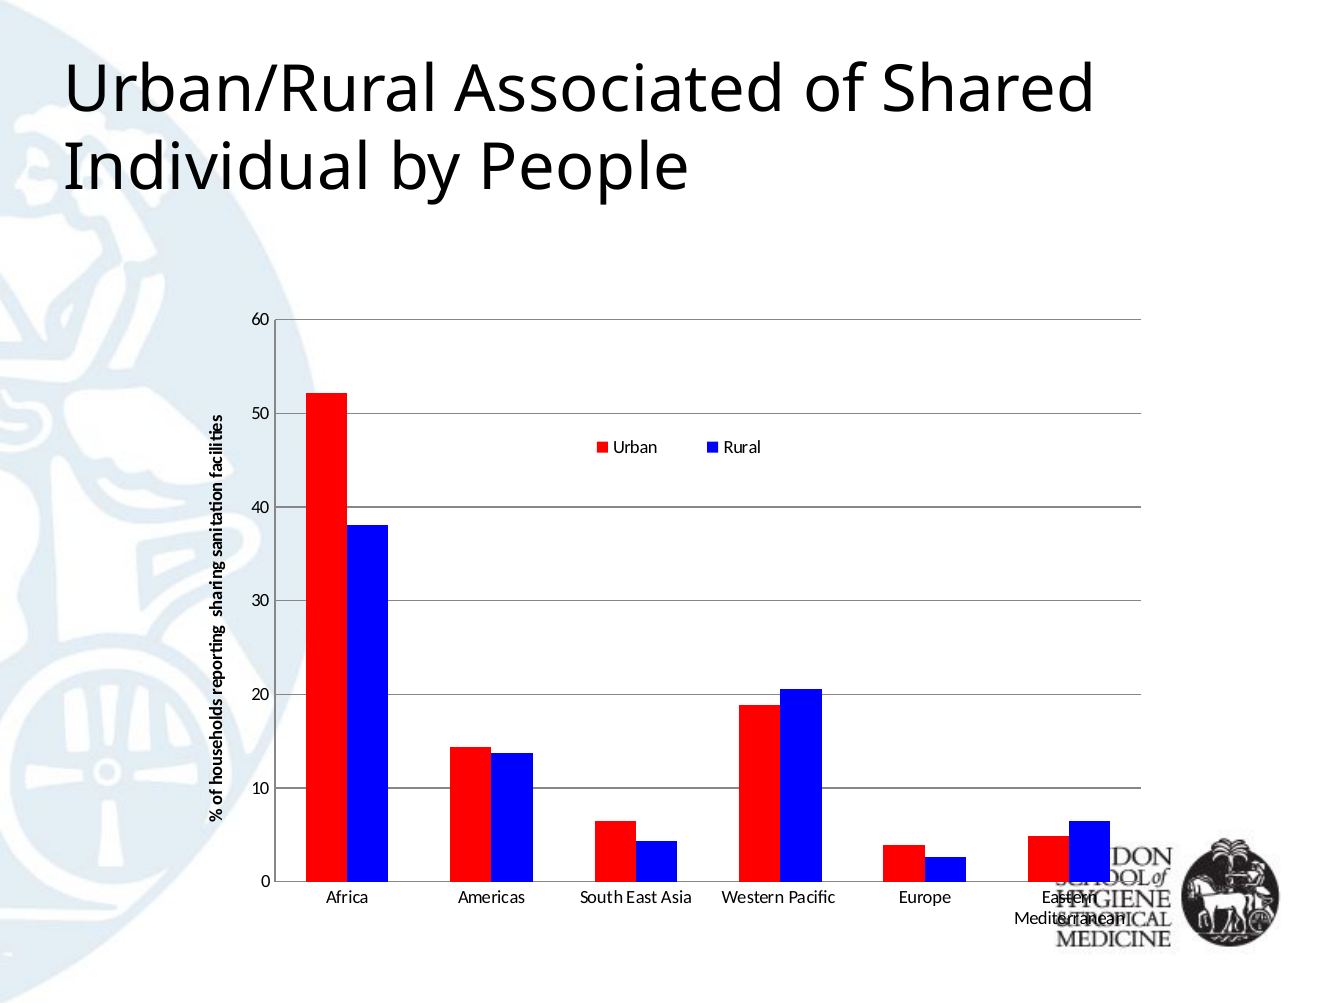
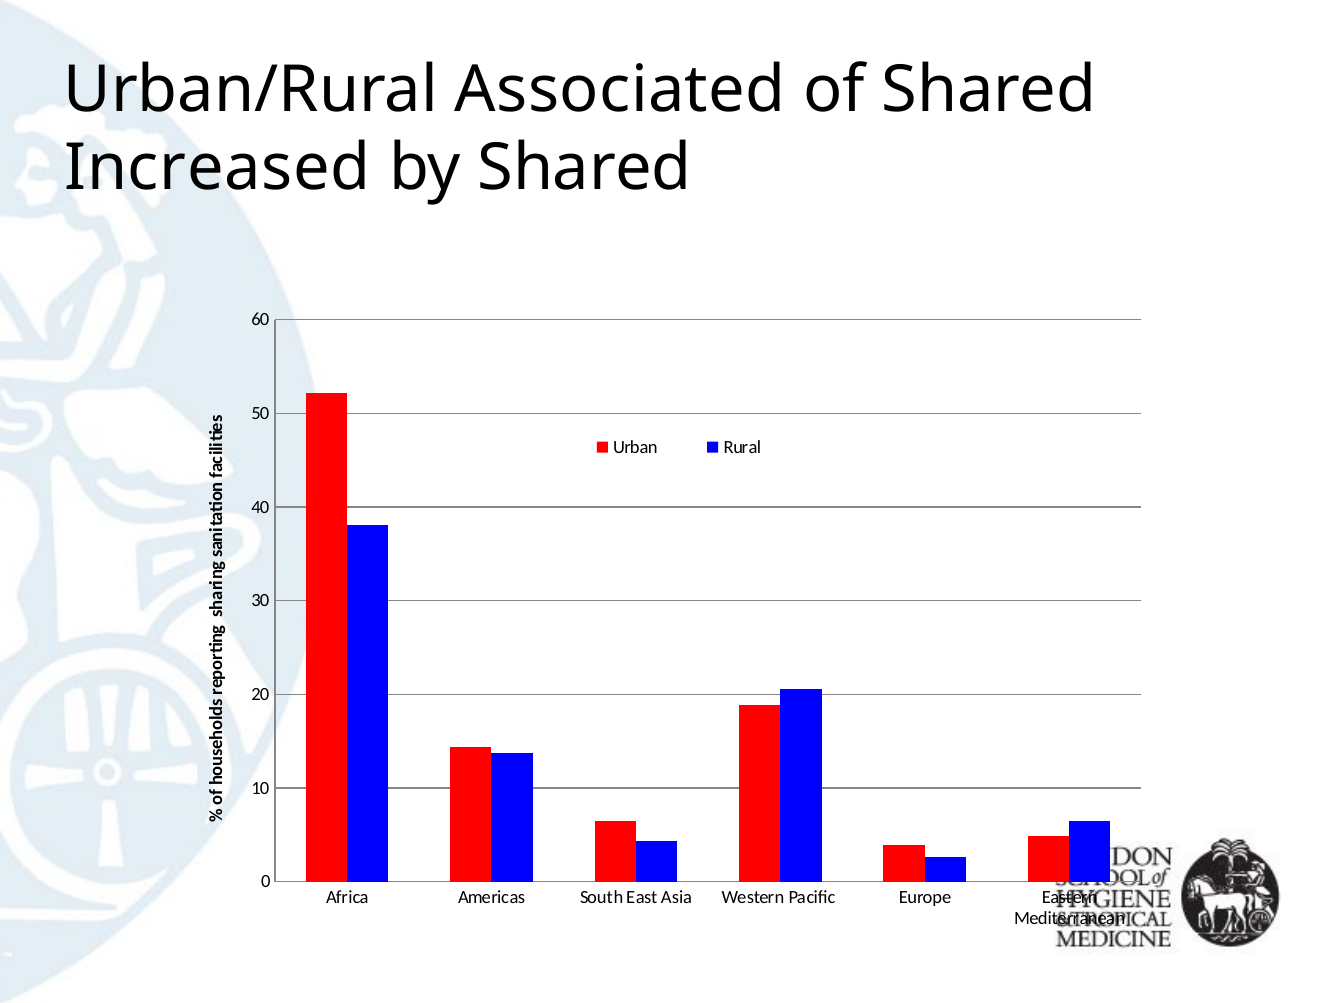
Individual: Individual -> Increased
by People: People -> Shared
